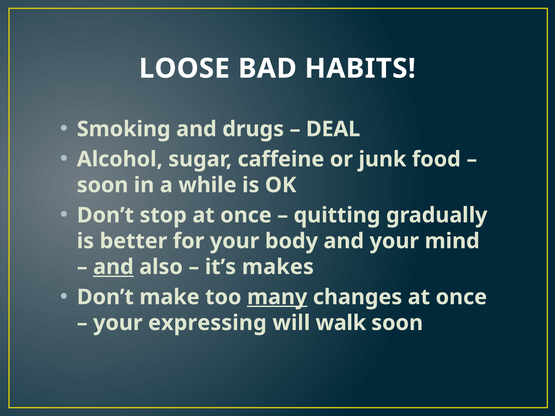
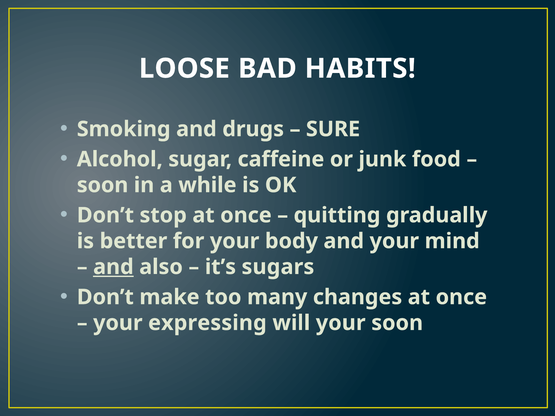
DEAL: DEAL -> SURE
makes: makes -> sugars
many underline: present -> none
will walk: walk -> your
